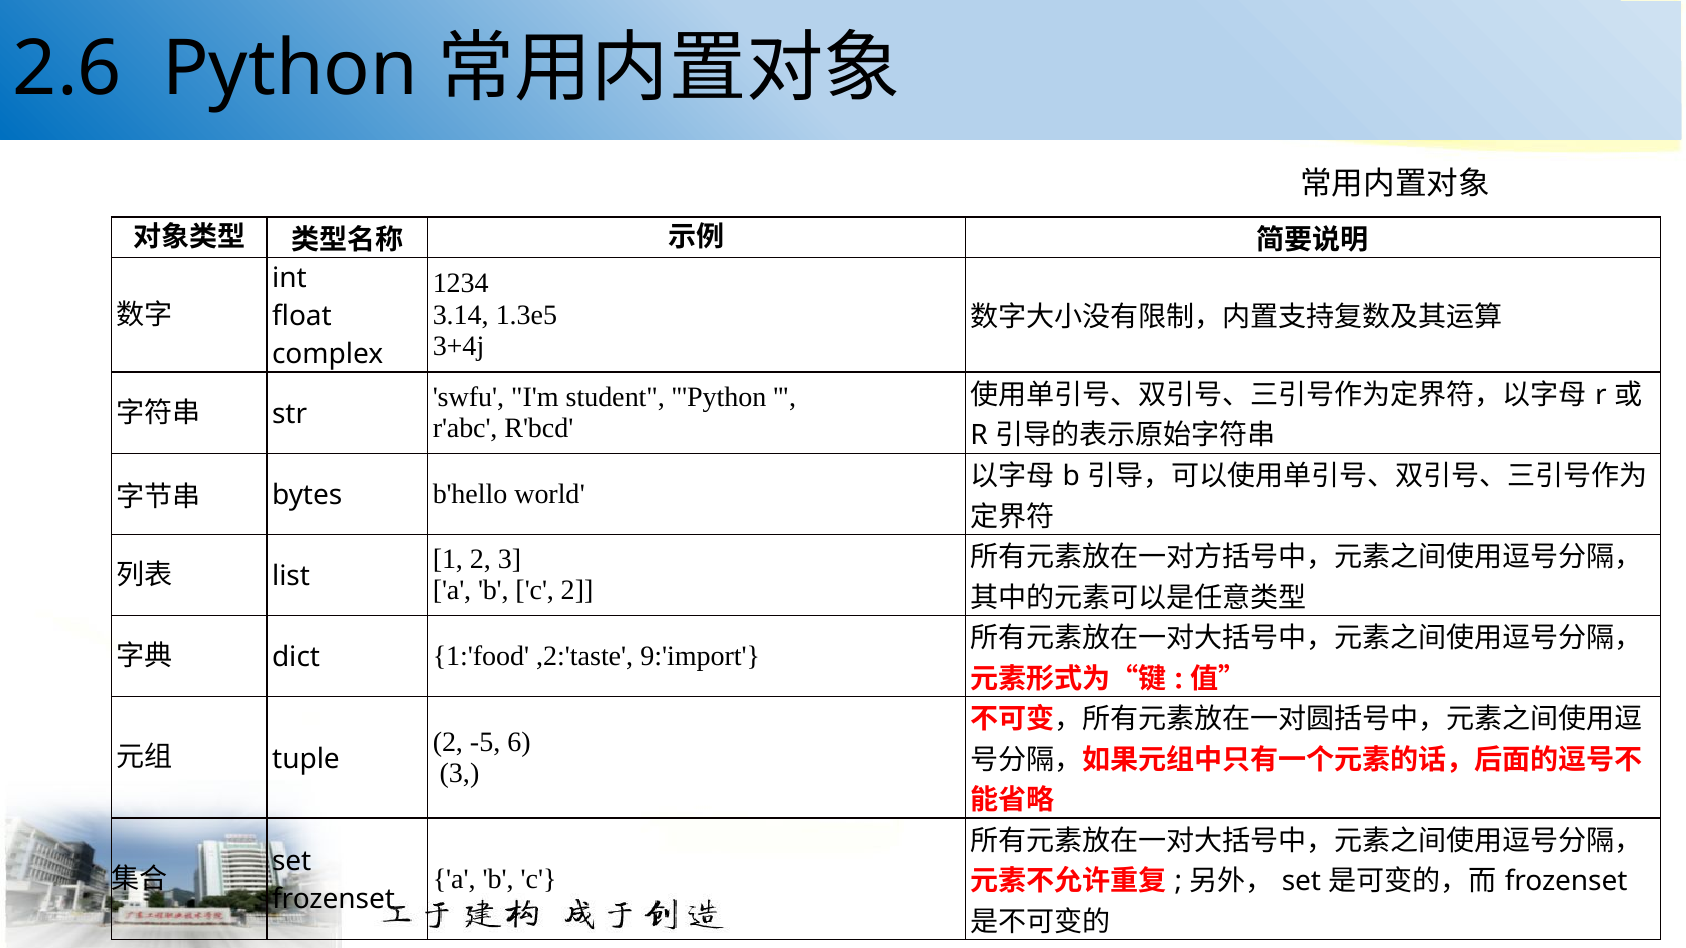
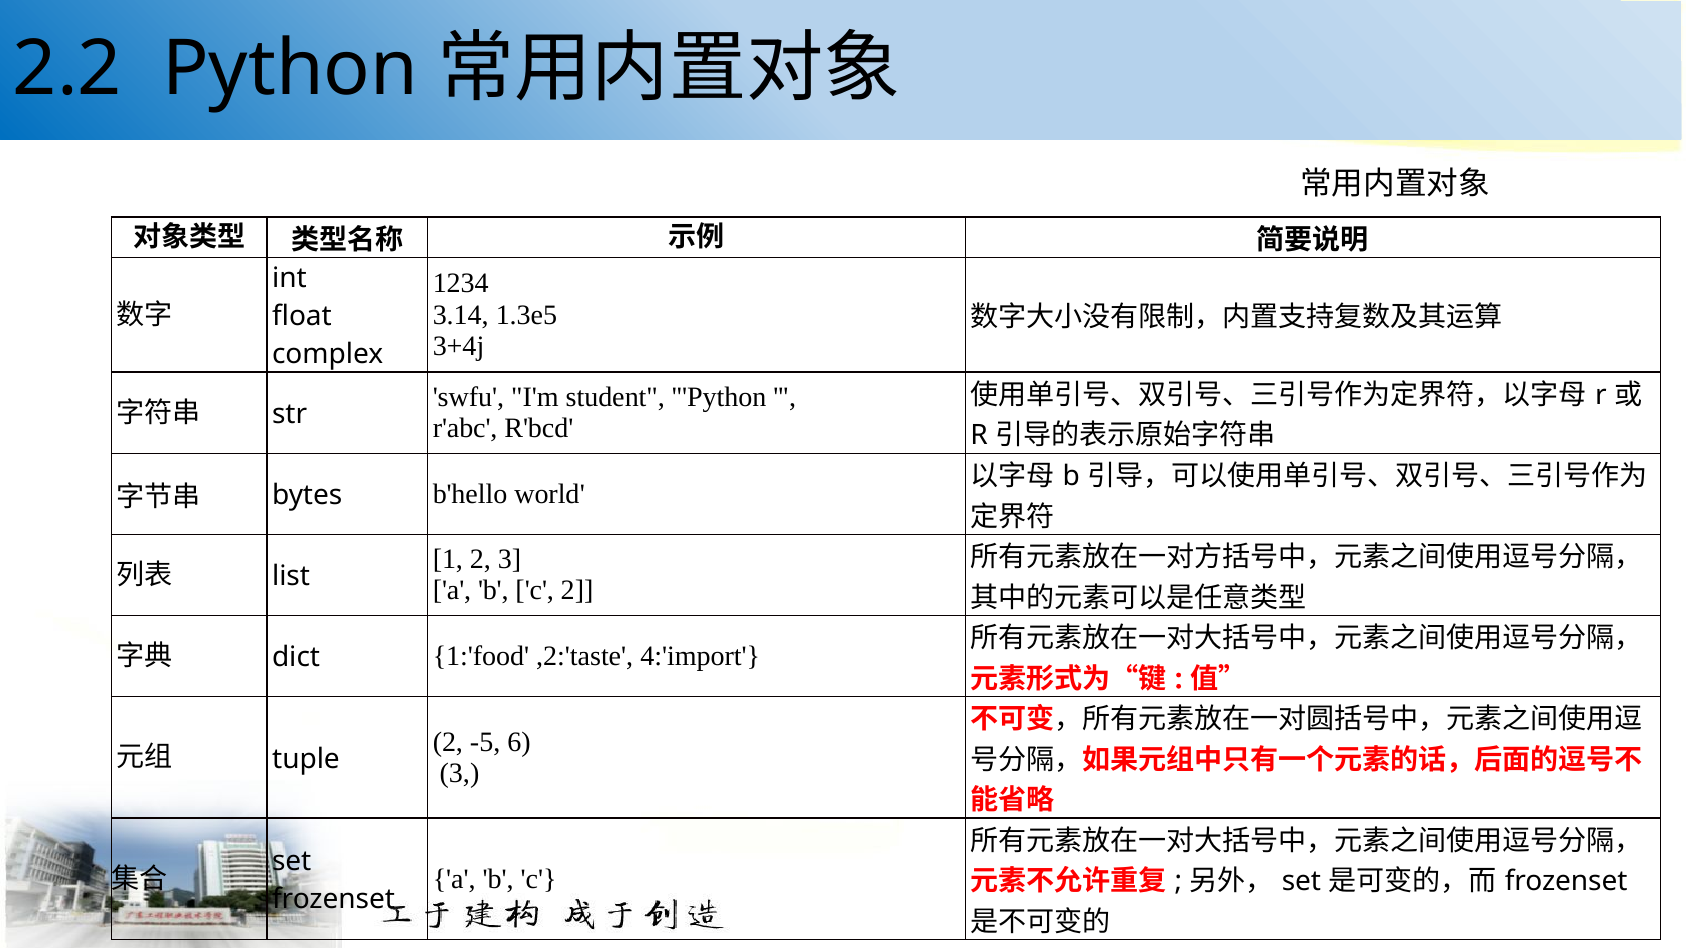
2.6: 2.6 -> 2.2
9:'import: 9:'import -> 4:'import
